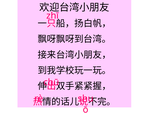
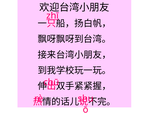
zhī underline: none -> present
